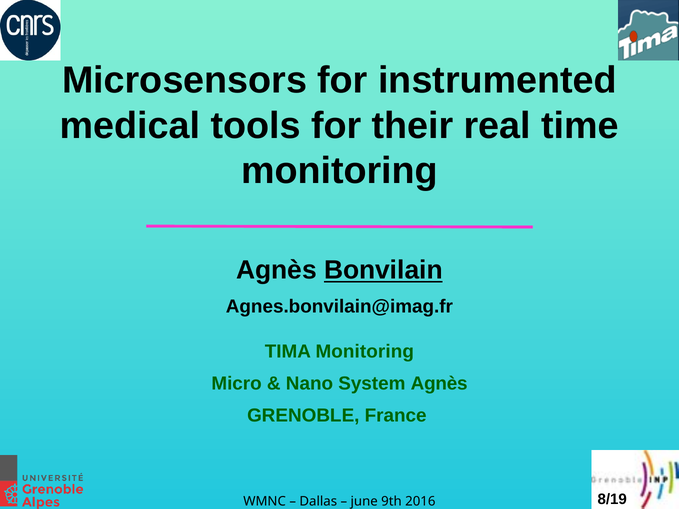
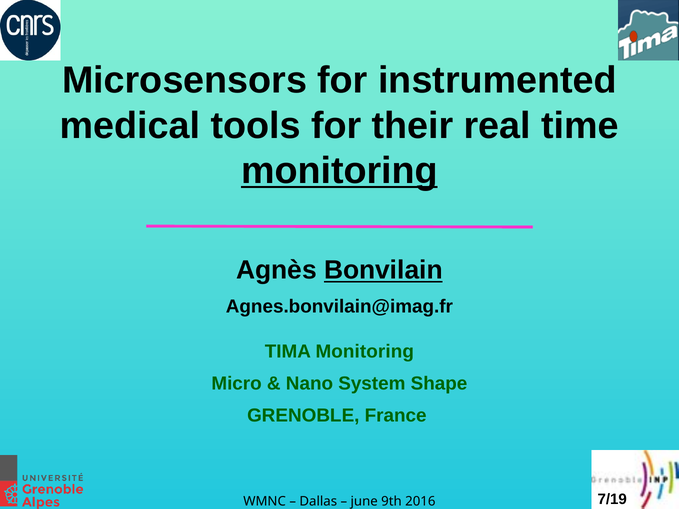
monitoring at (339, 171) underline: none -> present
System Agnès: Agnès -> Shape
8/19: 8/19 -> 7/19
